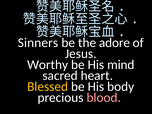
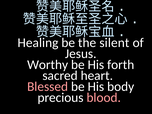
Sinners: Sinners -> Healing
adore: adore -> silent
mind: mind -> forth
Blessed colour: yellow -> pink
